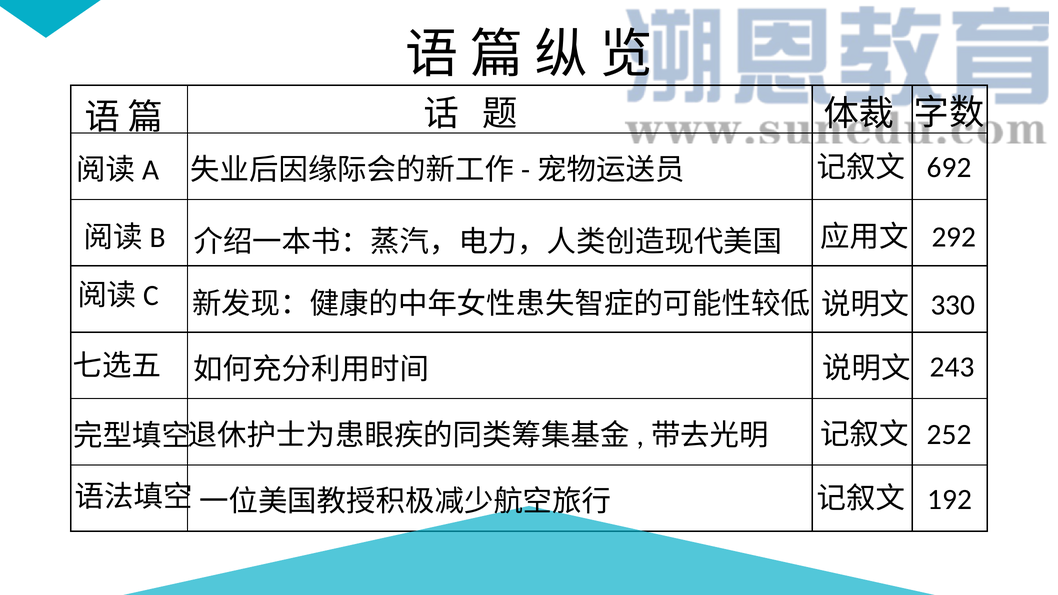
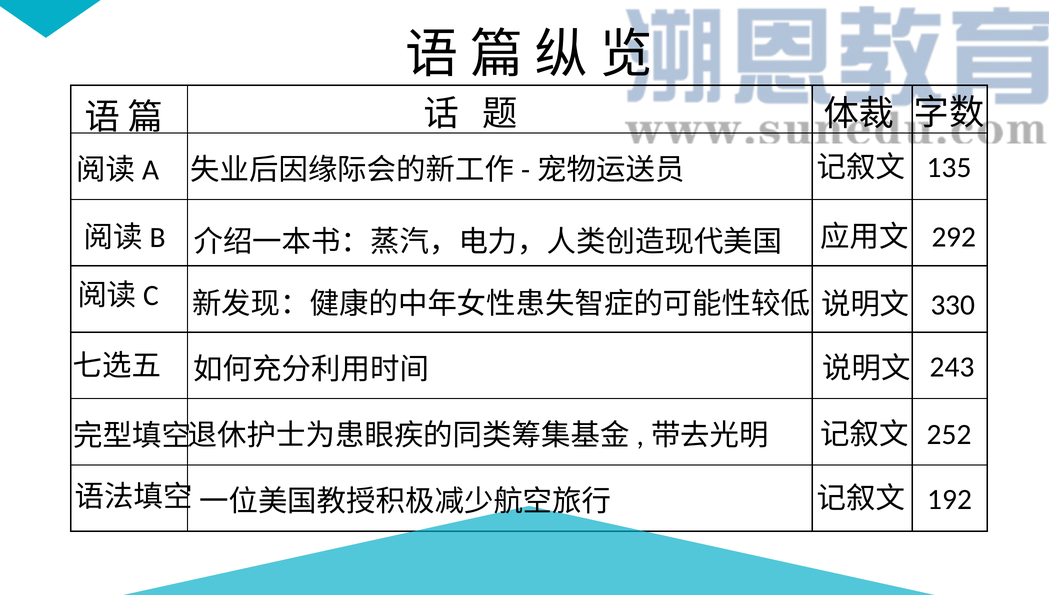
692: 692 -> 135
